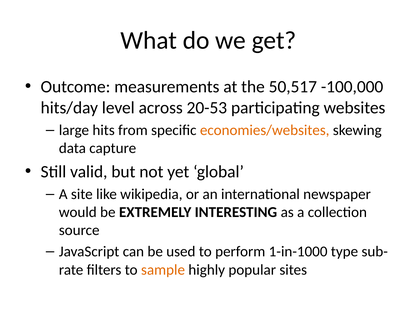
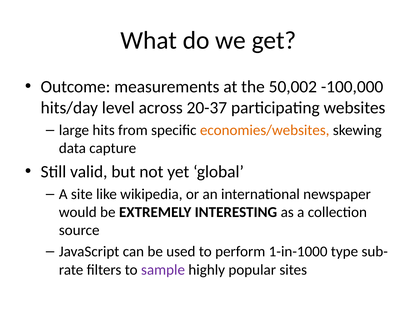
50,517: 50,517 -> 50,002
20-53: 20-53 -> 20-37
sample colour: orange -> purple
